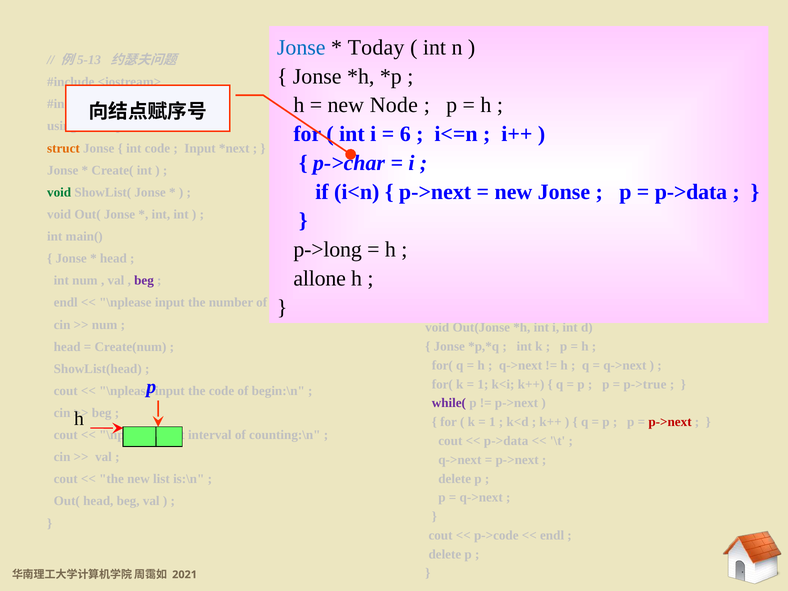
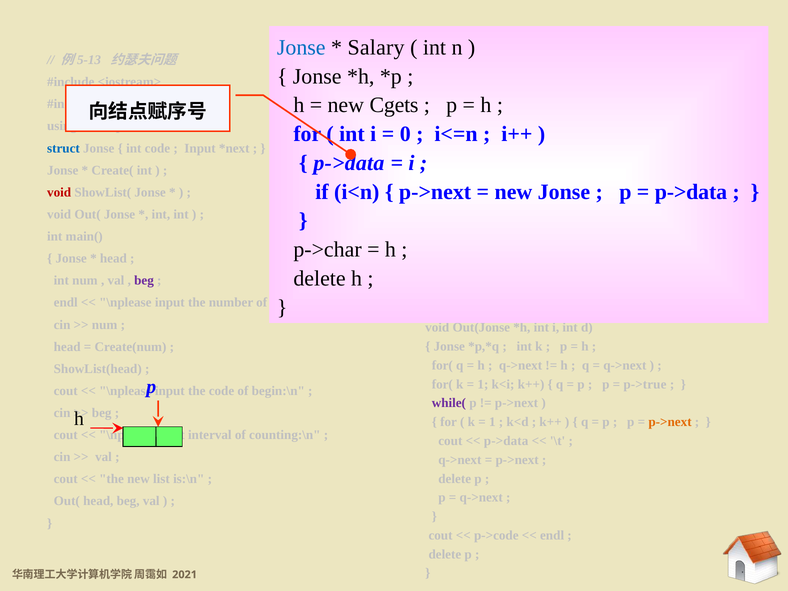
Today: Today -> Salary
Node: Node -> Cgets
6: 6 -> 0
struct colour: orange -> blue
p->char at (349, 163): p->char -> p->data
void at (59, 192) colour: green -> red
p->long: p->long -> p->char
allone at (320, 278): allone -> delete
p->next at (670, 422) colour: red -> orange
